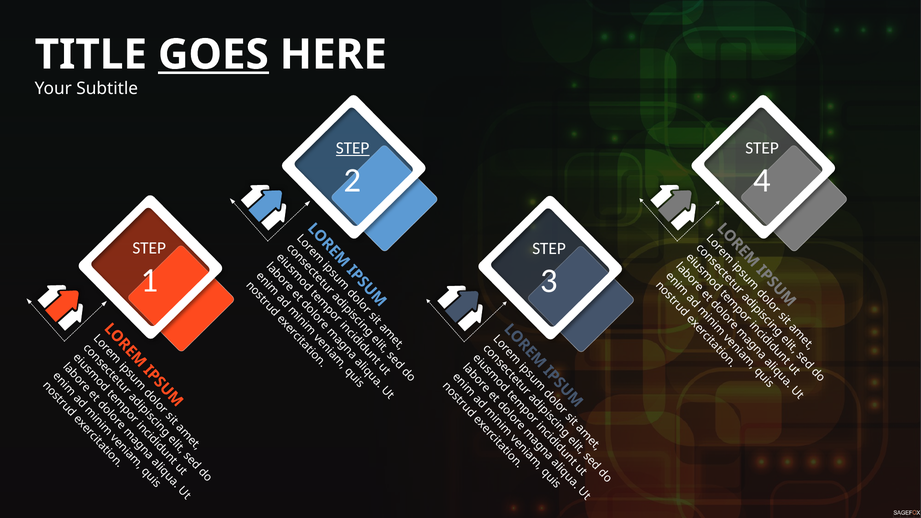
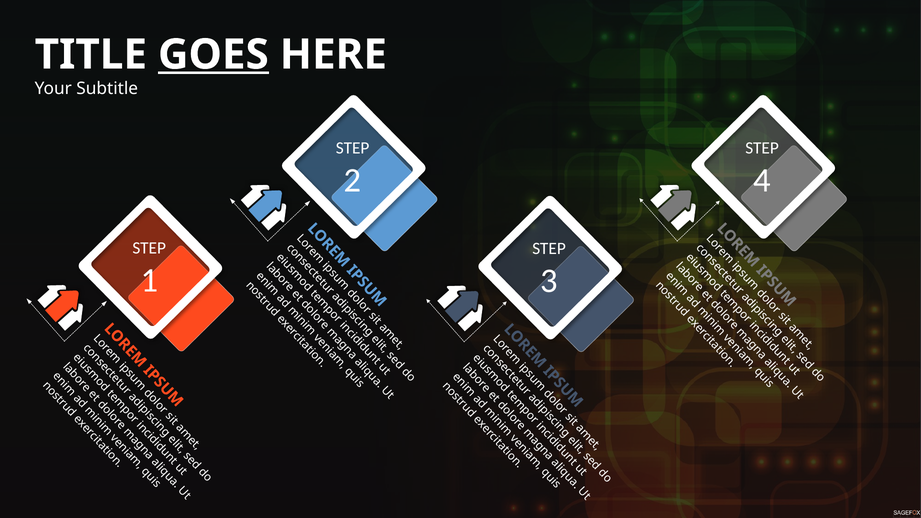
STEP at (353, 148) underline: present -> none
